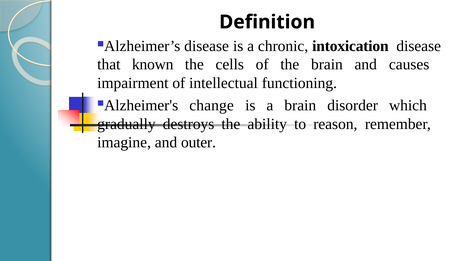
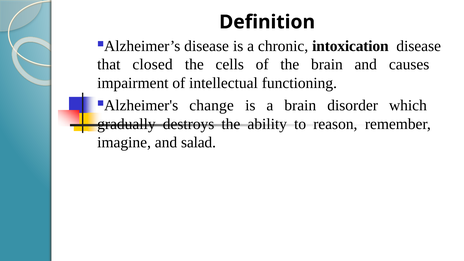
known: known -> closed
outer: outer -> salad
